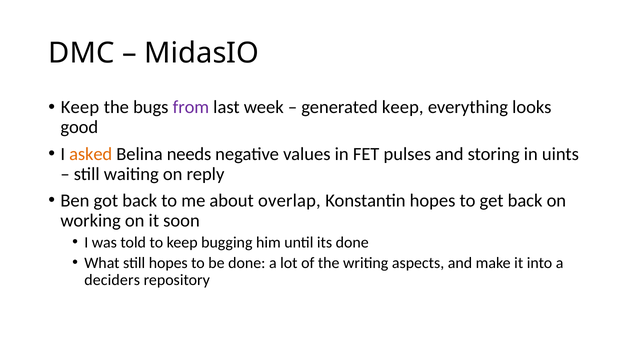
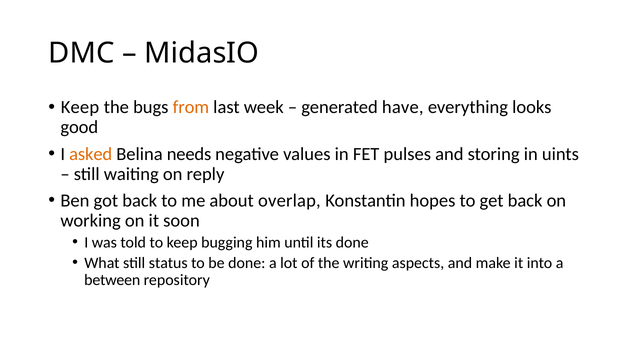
from colour: purple -> orange
generated keep: keep -> have
still hopes: hopes -> status
deciders: deciders -> between
